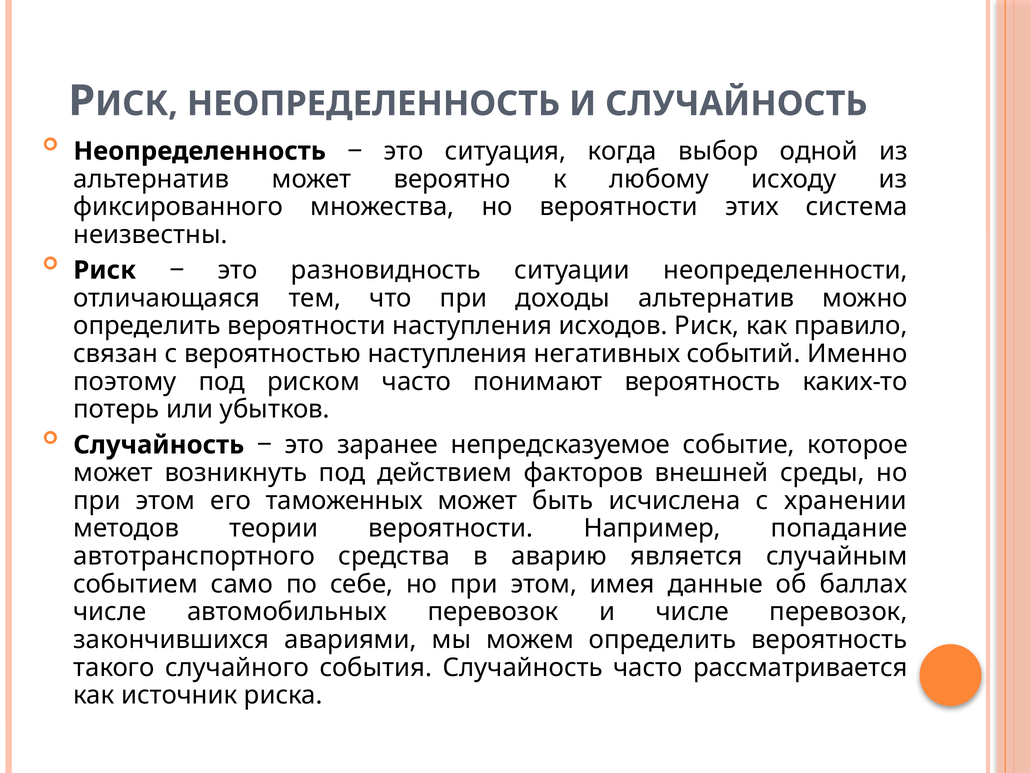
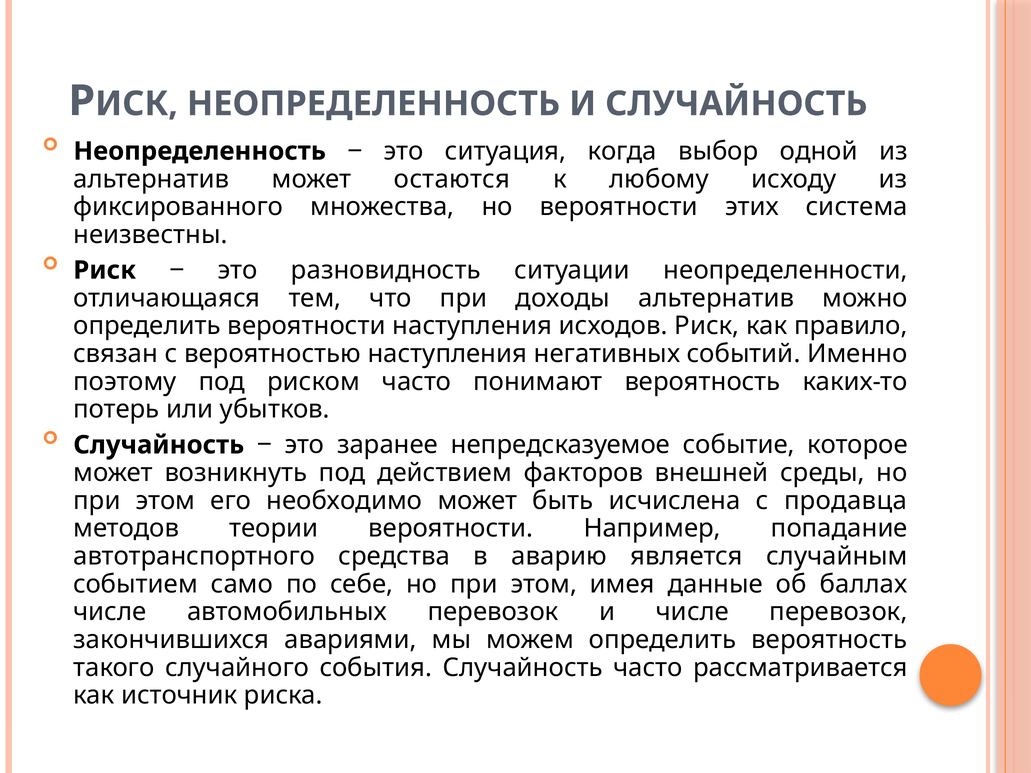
вероятно: вероятно -> остаются
таможенных: таможенных -> необходимо
хранении: хранении -> продавца
